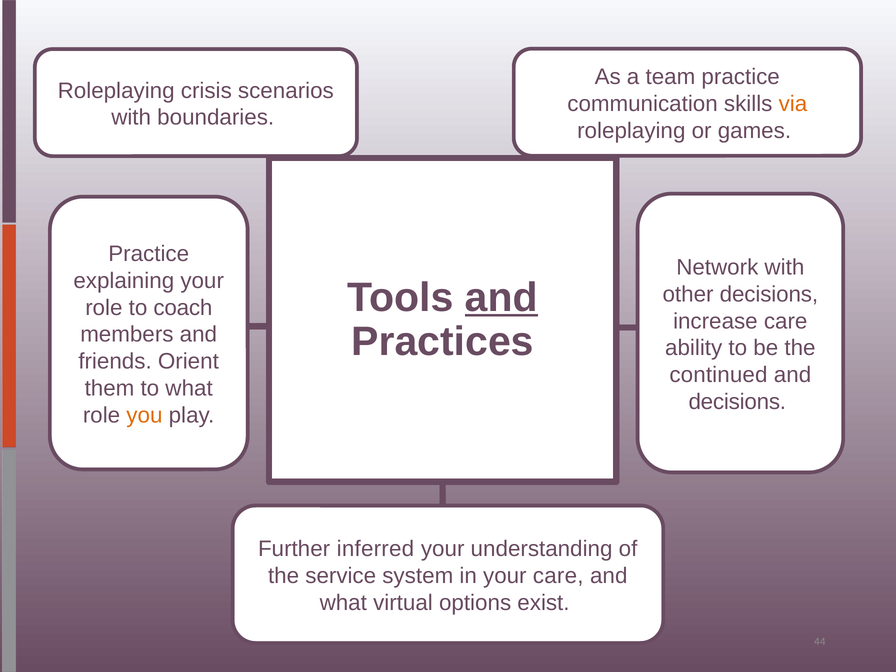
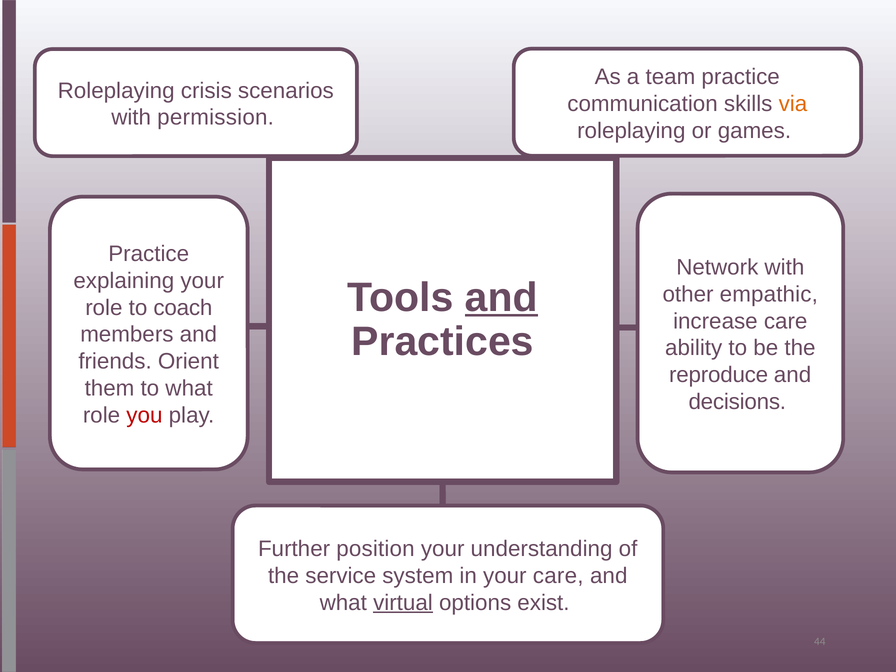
boundaries: boundaries -> permission
other decisions: decisions -> empathic
continued: continued -> reproduce
you colour: orange -> red
inferred: inferred -> position
virtual underline: none -> present
